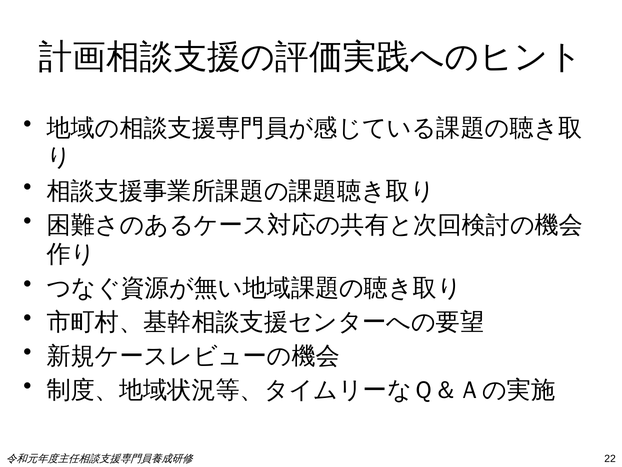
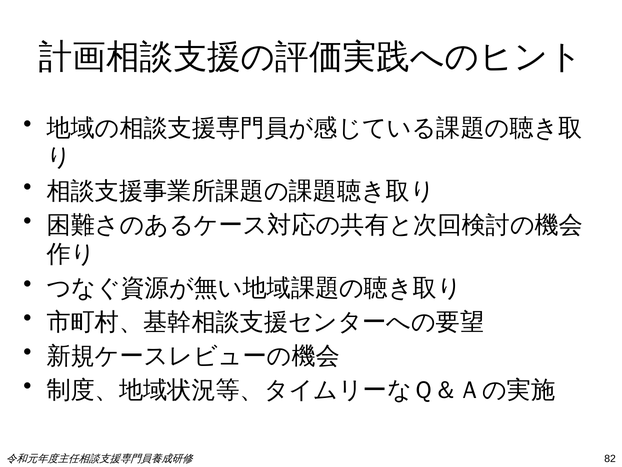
22: 22 -> 82
